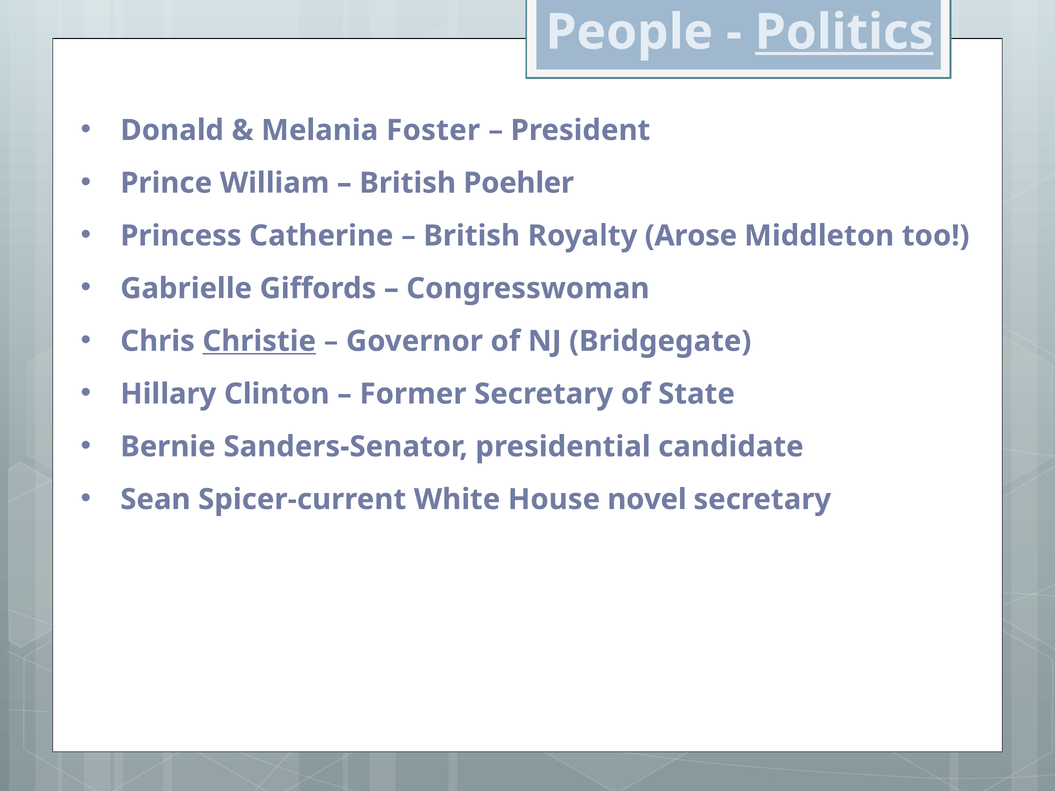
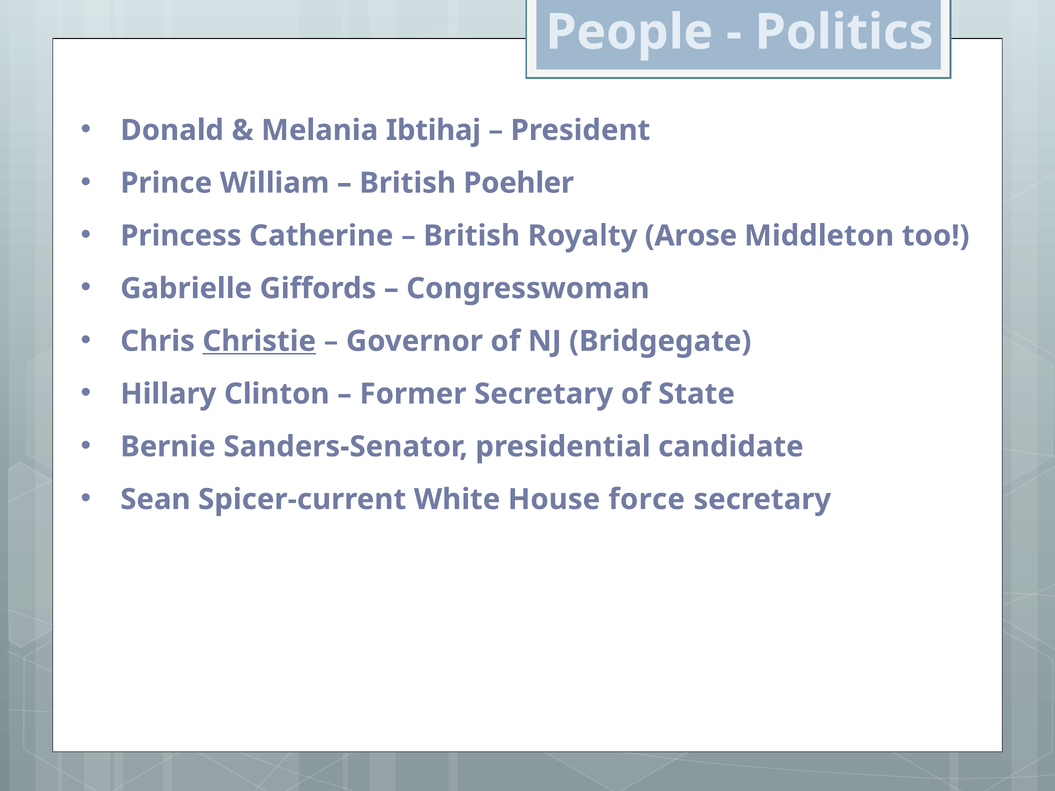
Politics underline: present -> none
Foster: Foster -> Ibtihaj
novel: novel -> force
